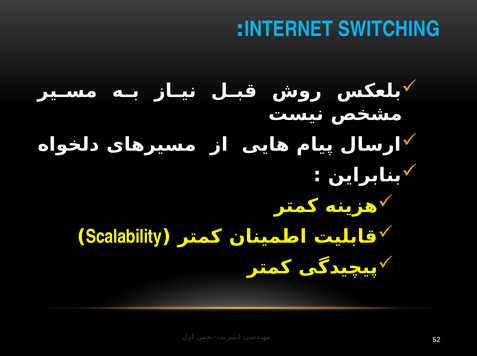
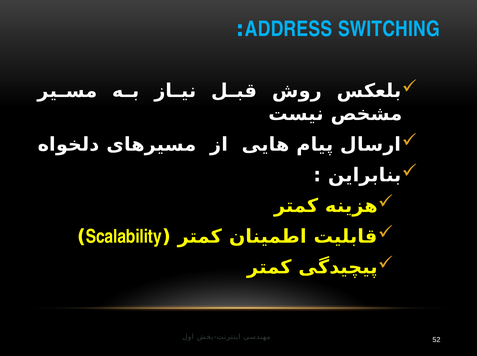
INTERNET: INTERNET -> ADDRESS
